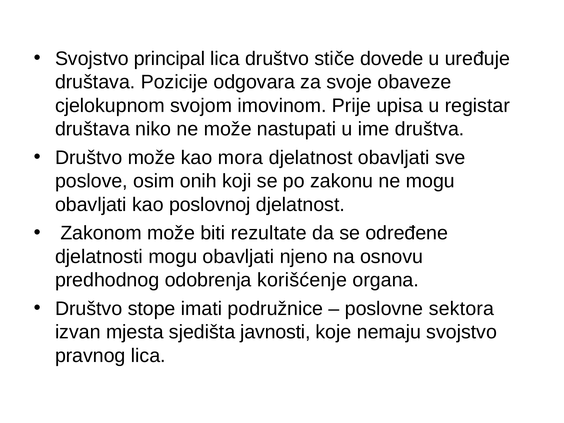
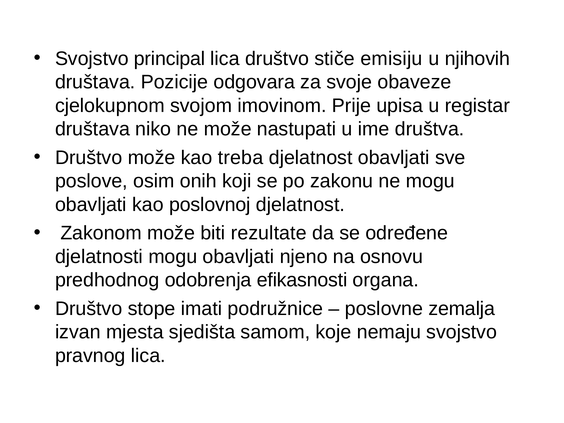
dovede: dovede -> emisiju
uređuje: uređuje -> njihovih
mora: mora -> treba
korišćenje: korišćenje -> efikasnosti
sektora: sektora -> zemalja
javnosti: javnosti -> samom
